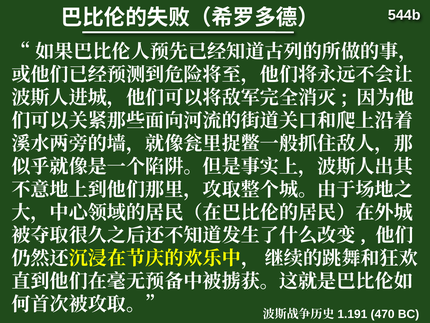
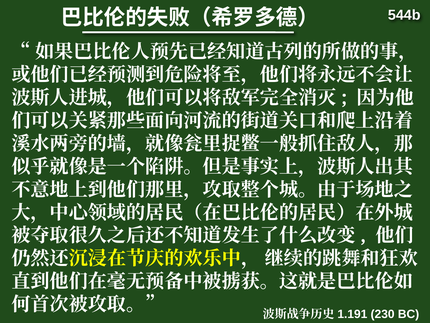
470: 470 -> 230
